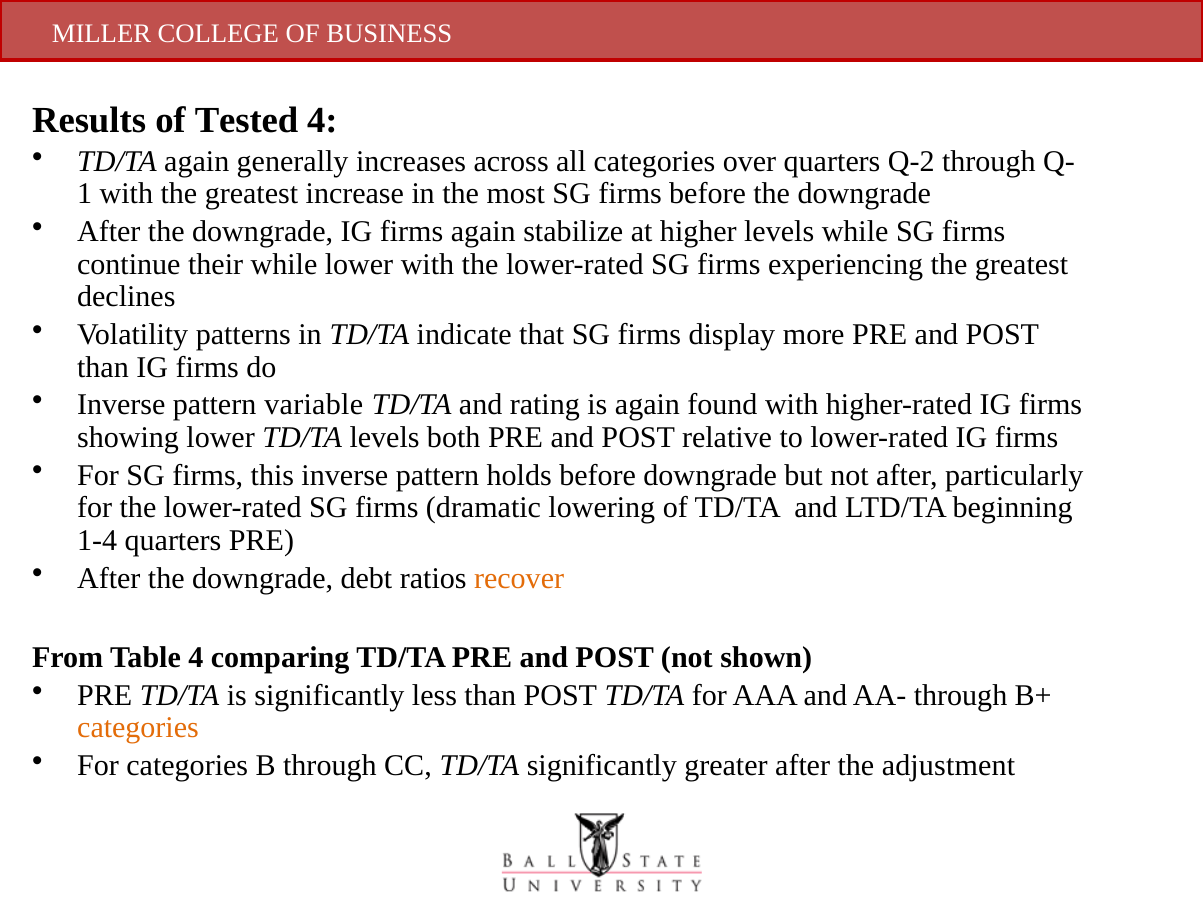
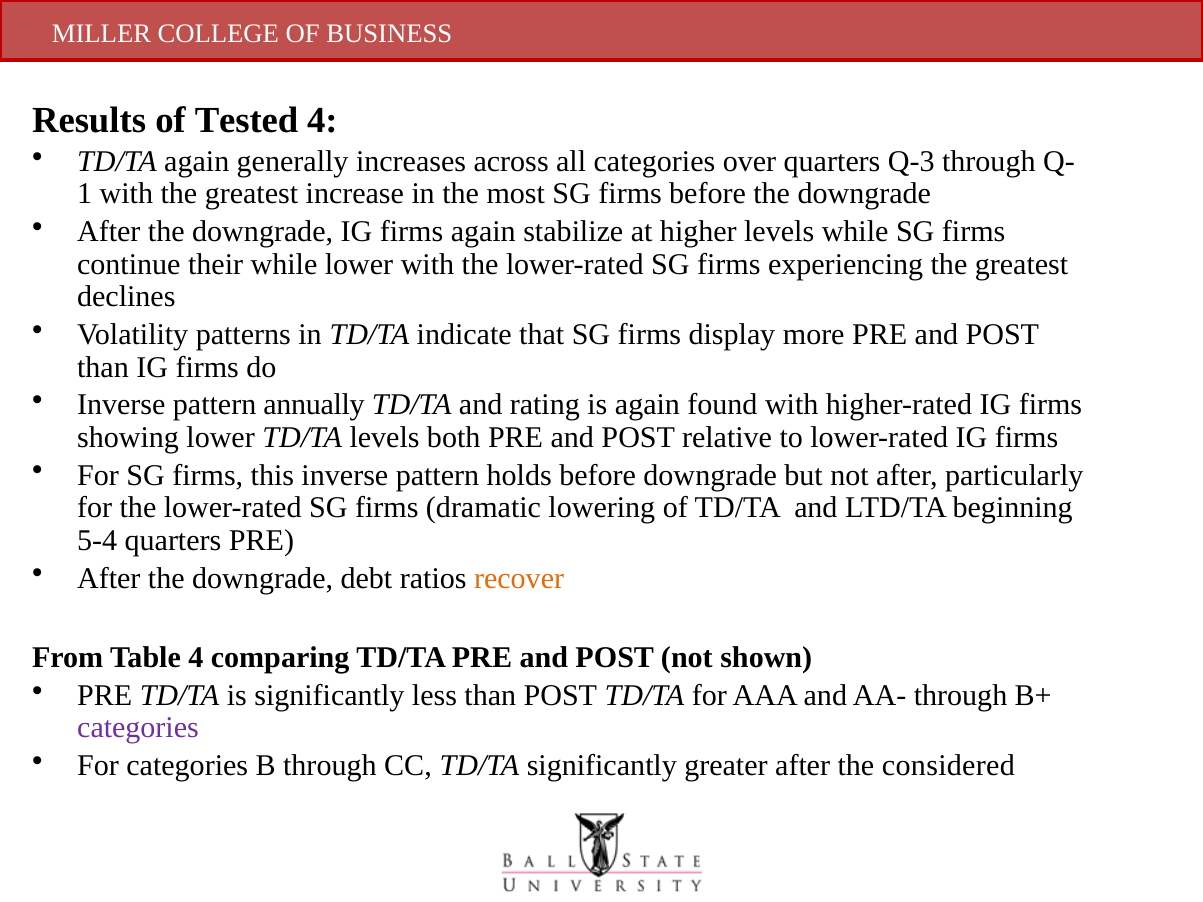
Q-2: Q-2 -> Q-3
variable: variable -> annually
1-4: 1-4 -> 5-4
categories at (138, 728) colour: orange -> purple
adjustment: adjustment -> considered
